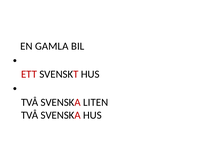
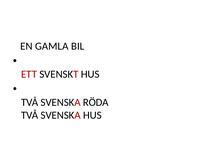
LITEN: LITEN -> RÖDA
